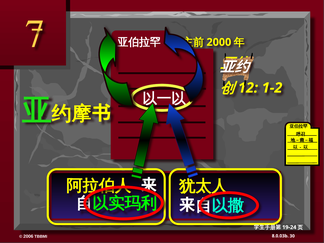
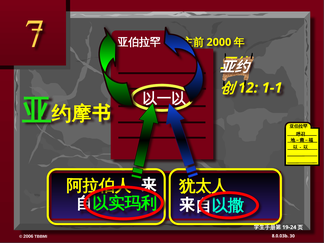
1-2: 1-2 -> 1-1
